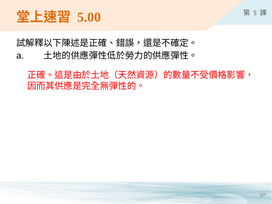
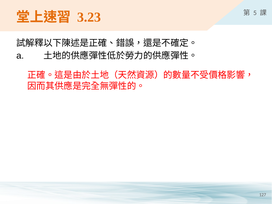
5.00: 5.00 -> 3.23
